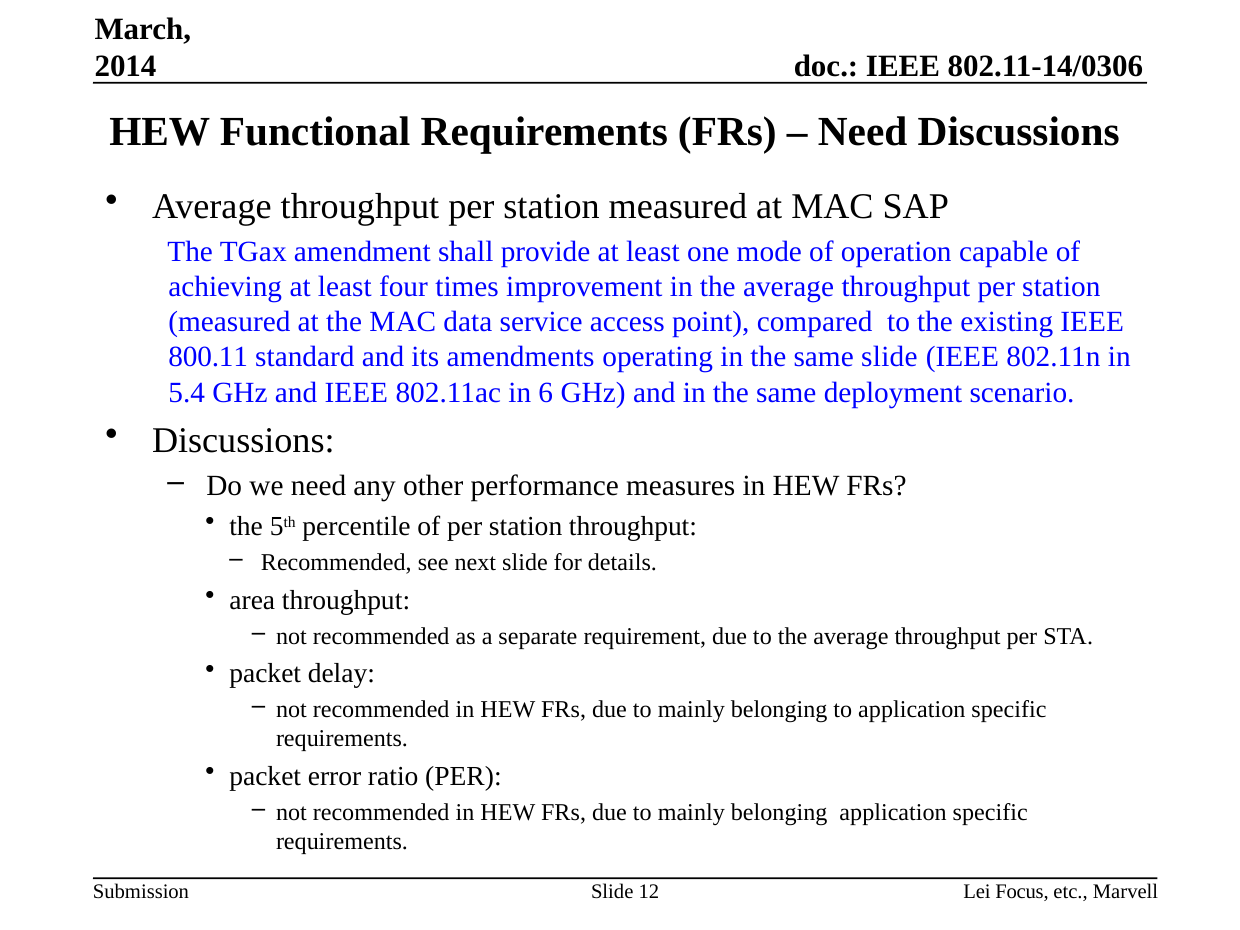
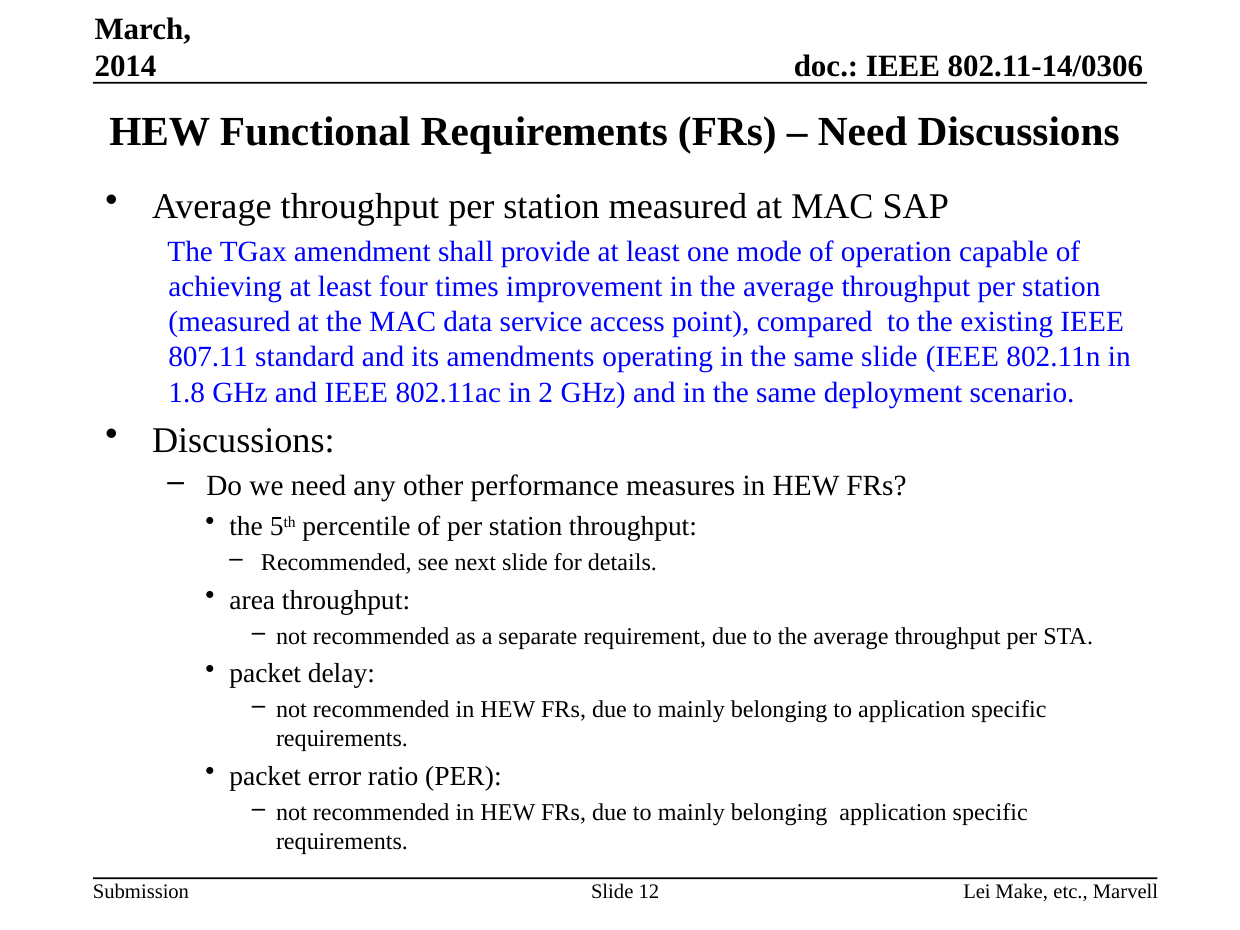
800.11: 800.11 -> 807.11
5.4: 5.4 -> 1.8
6: 6 -> 2
Focus: Focus -> Make
